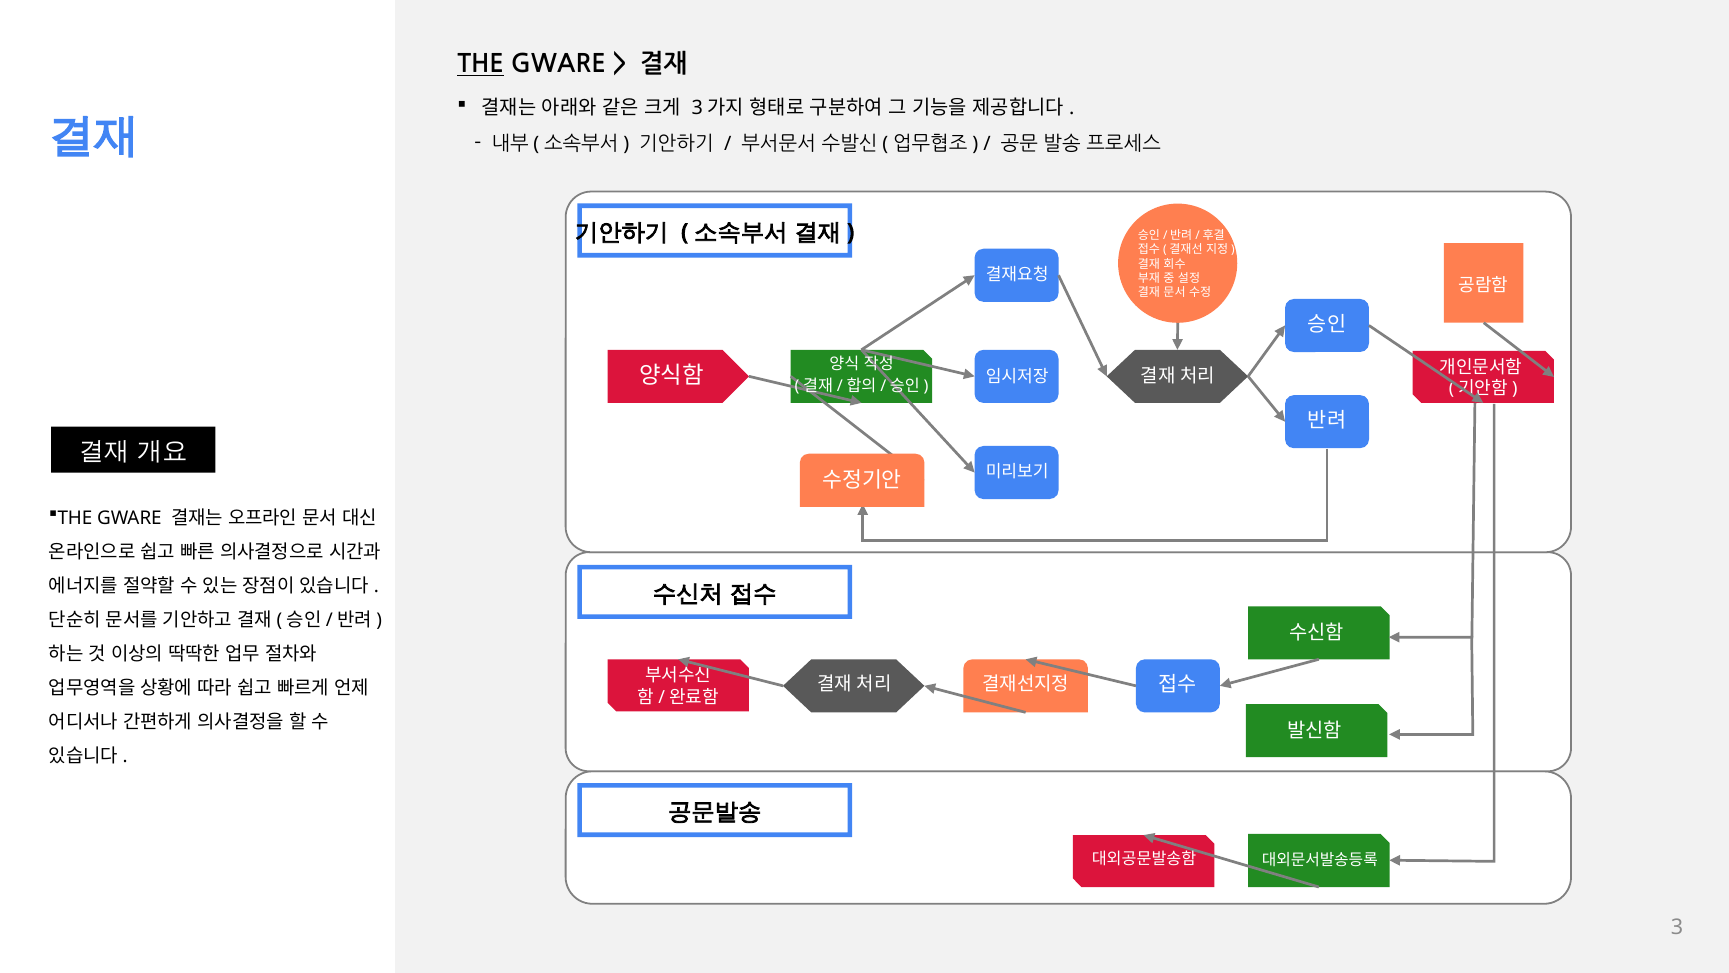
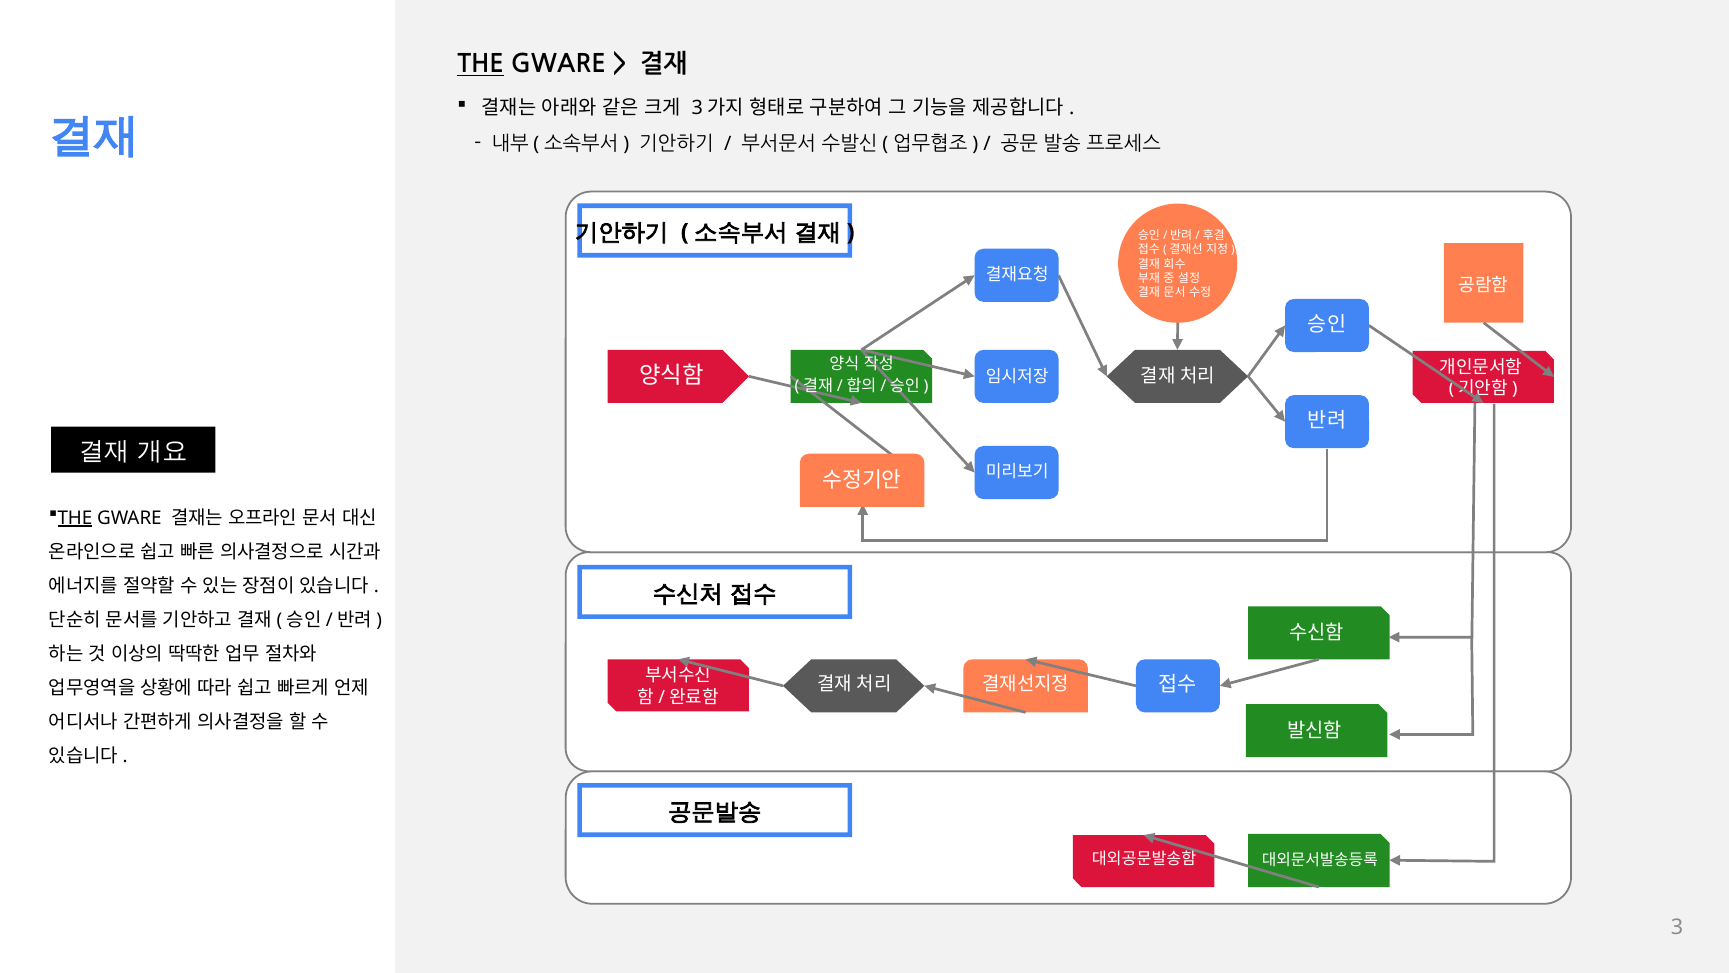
THE at (75, 518) underline: none -> present
